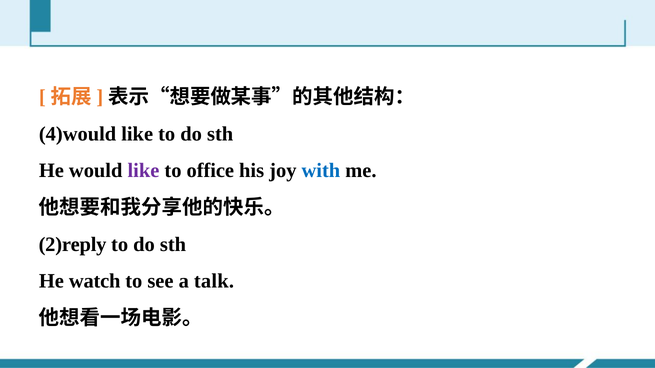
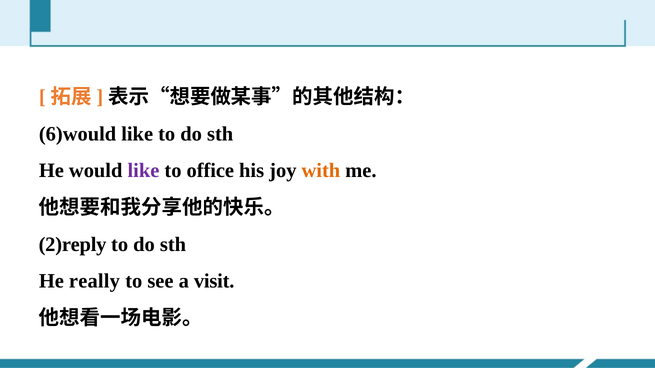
4)would: 4)would -> 6)would
with colour: blue -> orange
watch: watch -> really
talk: talk -> visit
